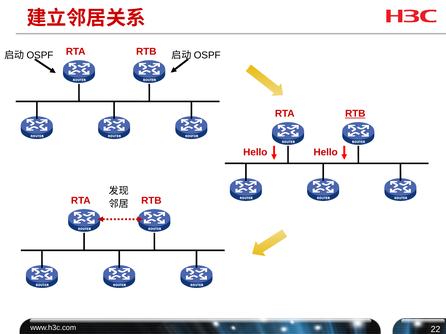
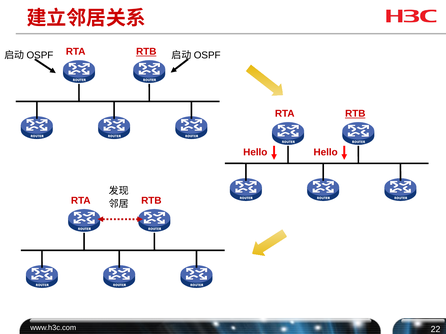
RTB at (146, 52) underline: none -> present
